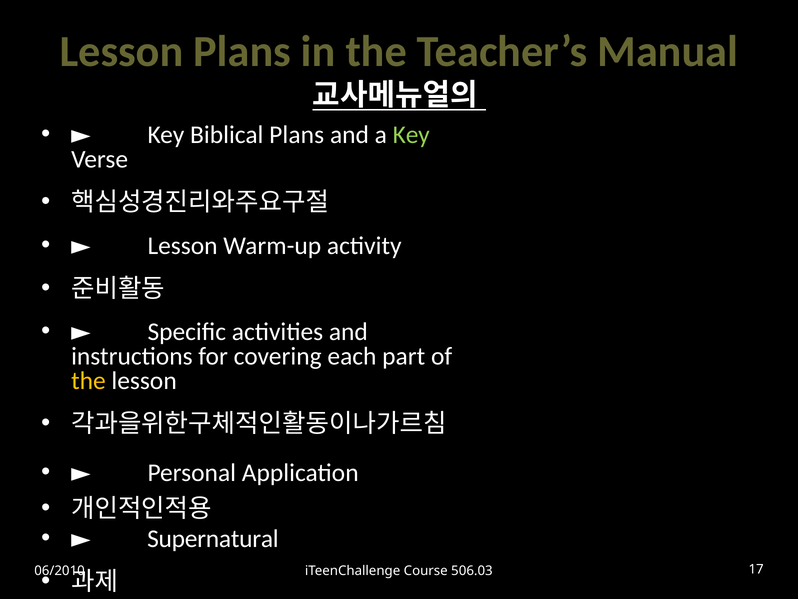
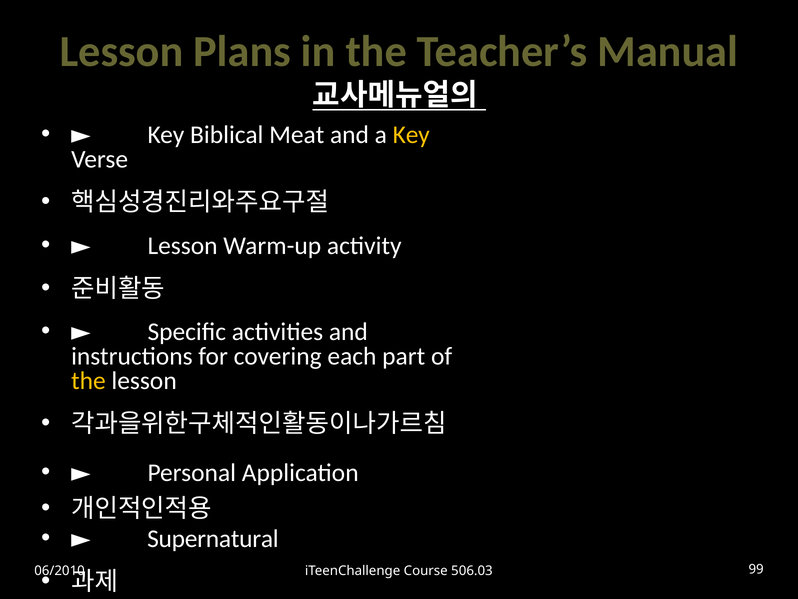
Biblical Plans: Plans -> Meat
Key at (411, 135) colour: light green -> yellow
17: 17 -> 99
